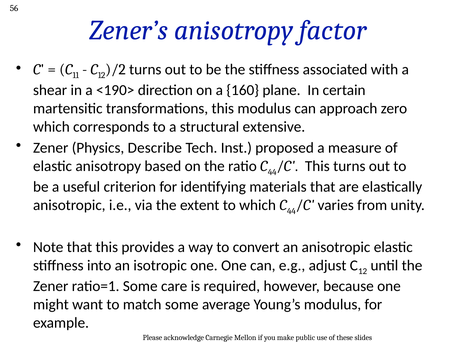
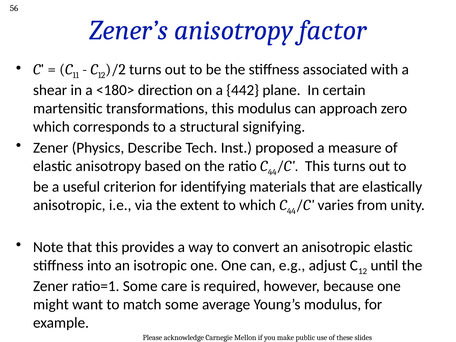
<190>: <190> -> <180>
160: 160 -> 442
extensive: extensive -> signifying
